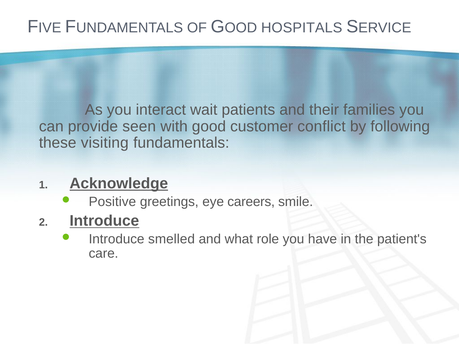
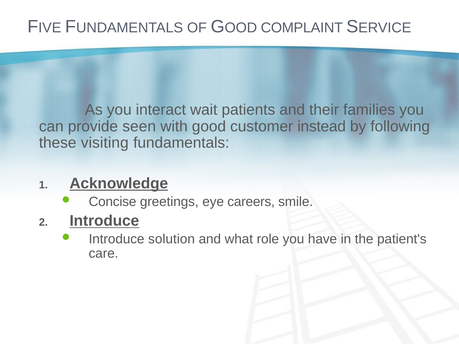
HOSPITALS: HOSPITALS -> COMPLAINT
conflict: conflict -> instead
Positive: Positive -> Concise
smelled: smelled -> solution
